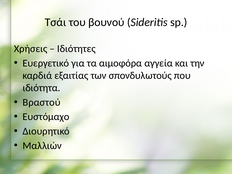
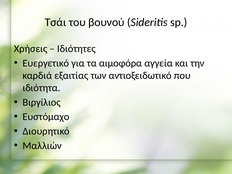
σπονδυλωτούς: σπονδυλωτούς -> αντιοξειδωτικό
Βραστού: Βραστού -> Βιργίλιος
